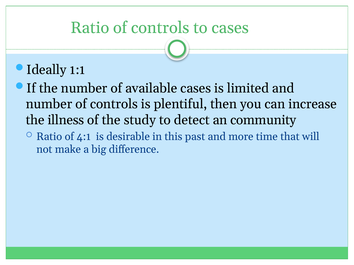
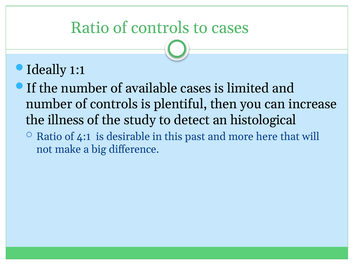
community: community -> histological
time: time -> here
